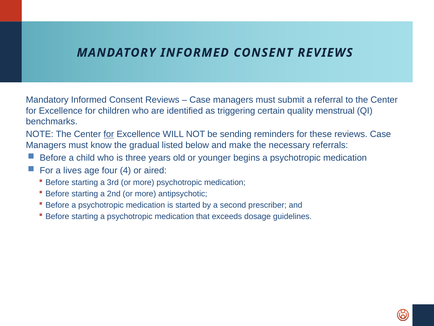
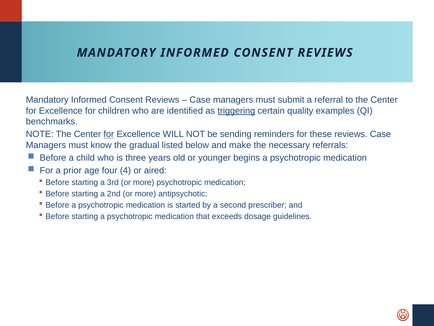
triggering underline: none -> present
menstrual: menstrual -> examples
lives: lives -> prior
